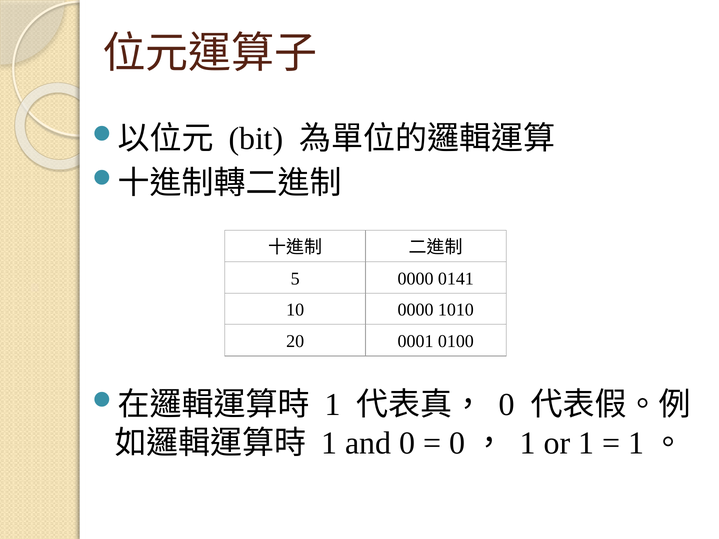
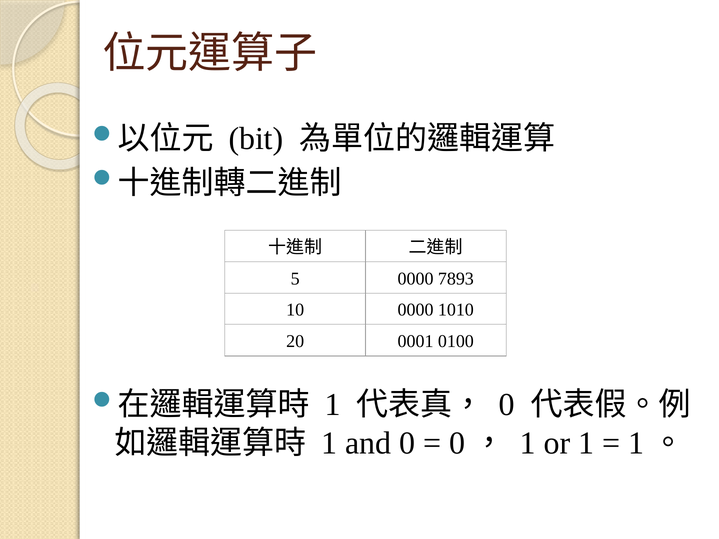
0141: 0141 -> 7893
